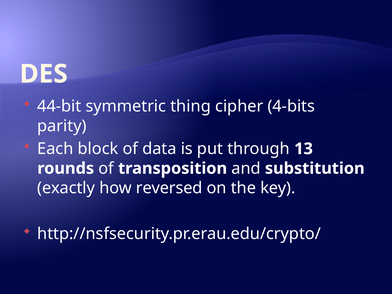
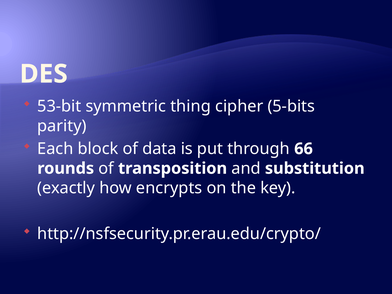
44-bit: 44-bit -> 53-bit
4-bits: 4-bits -> 5-bits
13: 13 -> 66
reversed: reversed -> encrypts
